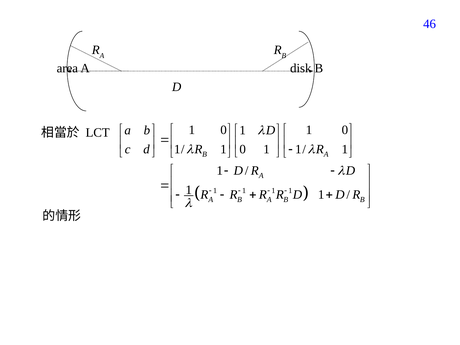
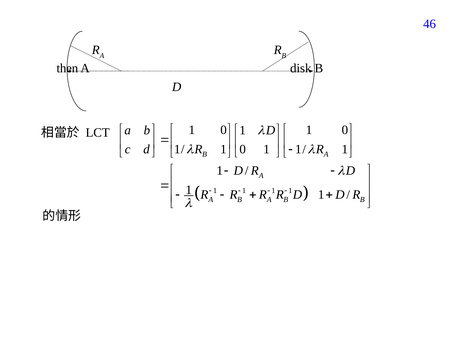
area: area -> then
